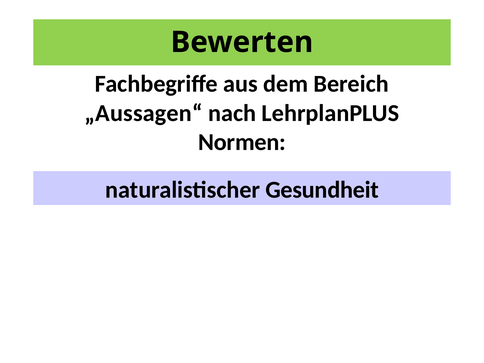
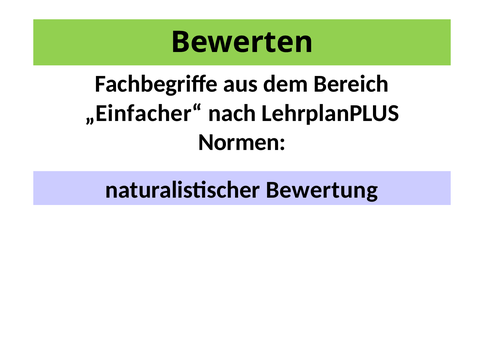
„Aussagen“: „Aussagen“ -> „Einfacher“
Gesundheit: Gesundheit -> Bewertung
